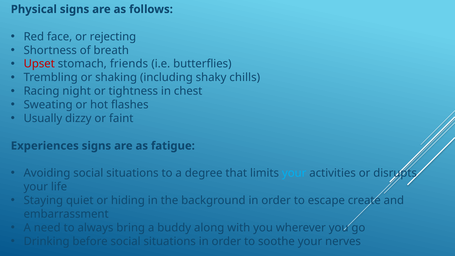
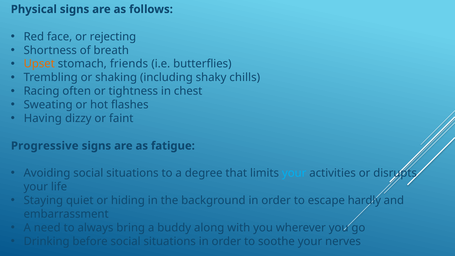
Upset colour: red -> orange
night: night -> often
Usually: Usually -> Having
Experiences: Experiences -> Progressive
create: create -> hardly
